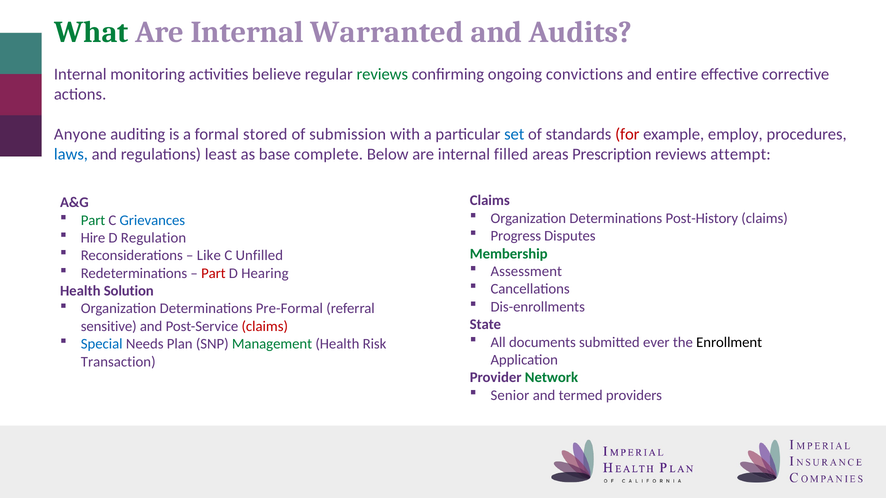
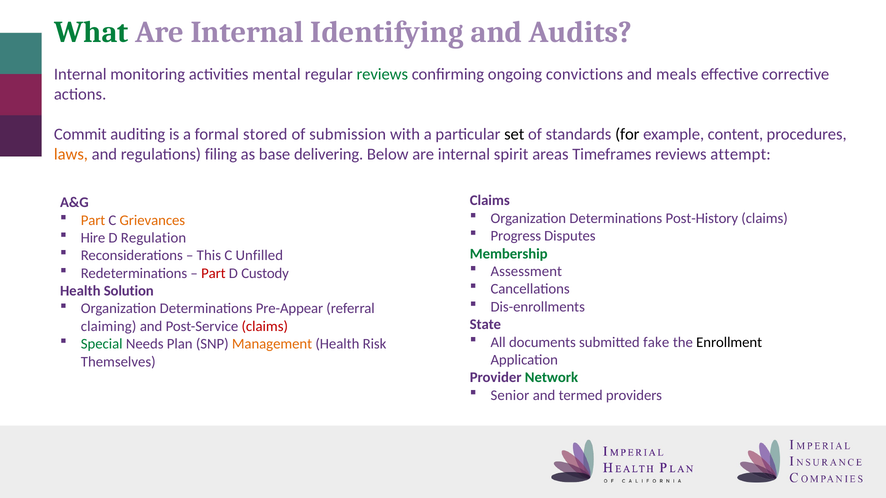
Warranted: Warranted -> Identifying
believe: believe -> mental
entire: entire -> meals
Anyone: Anyone -> Commit
set colour: blue -> black
for colour: red -> black
employ: employ -> content
laws colour: blue -> orange
least: least -> filing
complete: complete -> delivering
filled: filled -> spirit
Prescription: Prescription -> Timeframes
Part at (93, 220) colour: green -> orange
Grievances colour: blue -> orange
Like: Like -> This
Hearing: Hearing -> Custody
Pre-Formal: Pre-Formal -> Pre-Appear
sensitive: sensitive -> claiming
ever: ever -> fake
Special colour: blue -> green
Management colour: green -> orange
Transaction: Transaction -> Themselves
